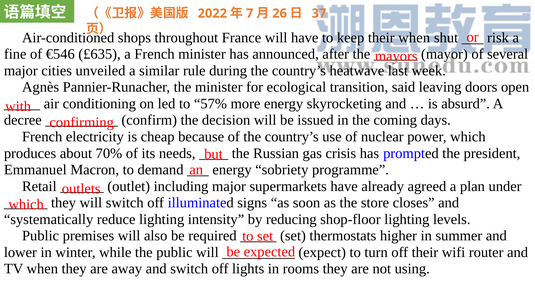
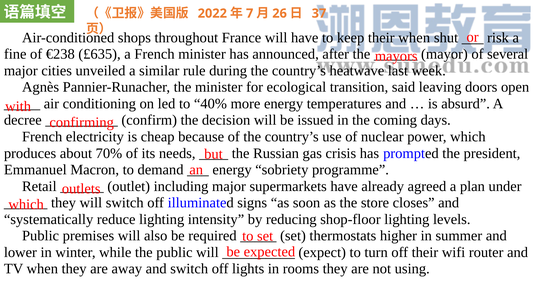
€546: €546 -> €238
57%: 57% -> 40%
skyrocketing: skyrocketing -> temperatures
